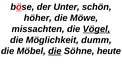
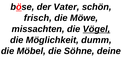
Unter: Unter -> Vater
höher: höher -> frisch
die at (55, 51) underline: present -> none
heute: heute -> deine
